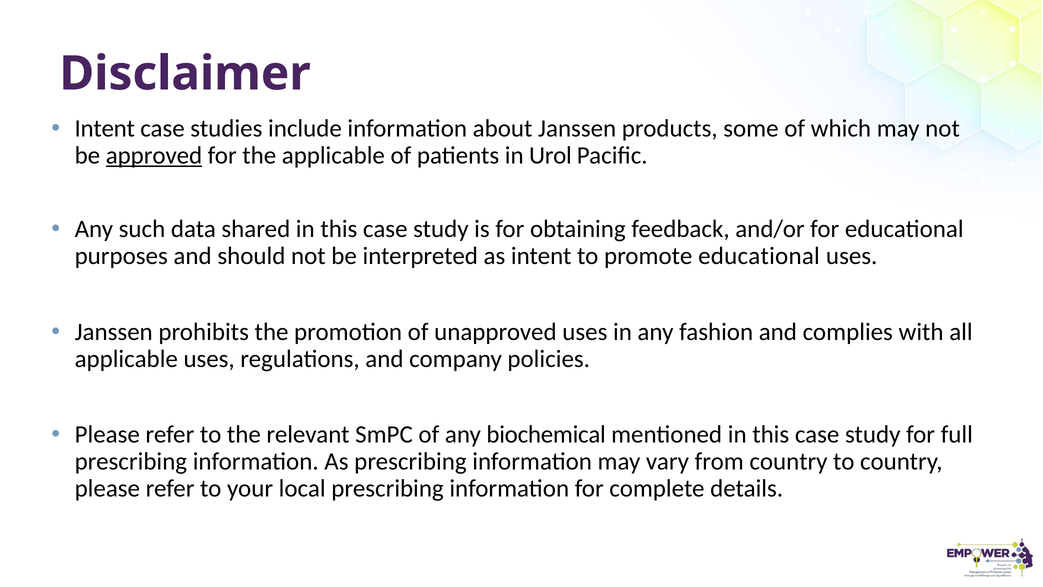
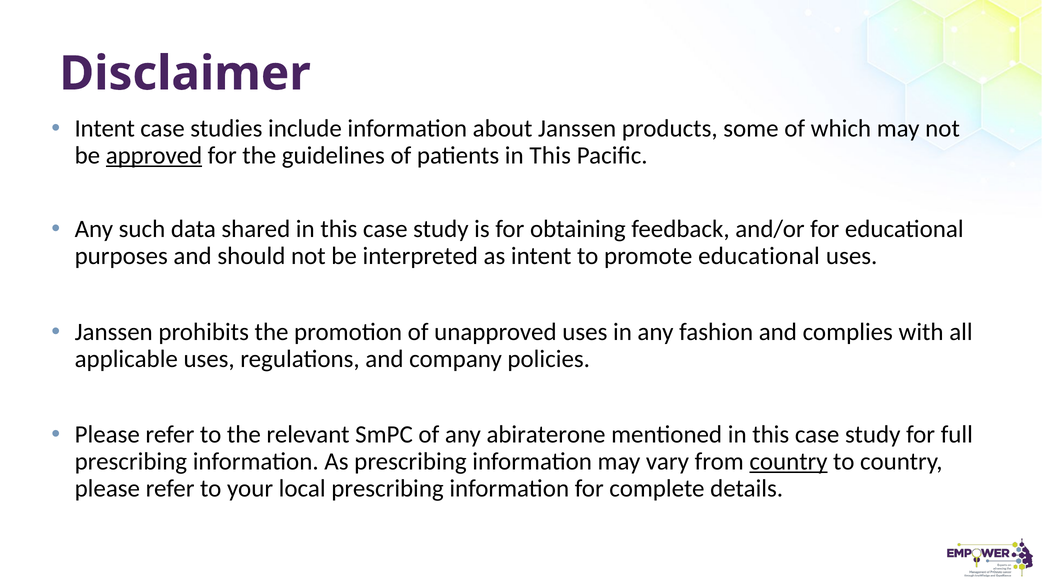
the applicable: applicable -> guidelines
patients in Urol: Urol -> This
biochemical: biochemical -> abiraterone
country at (788, 461) underline: none -> present
